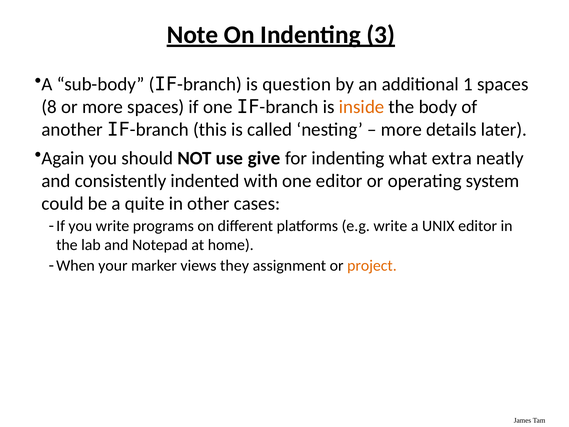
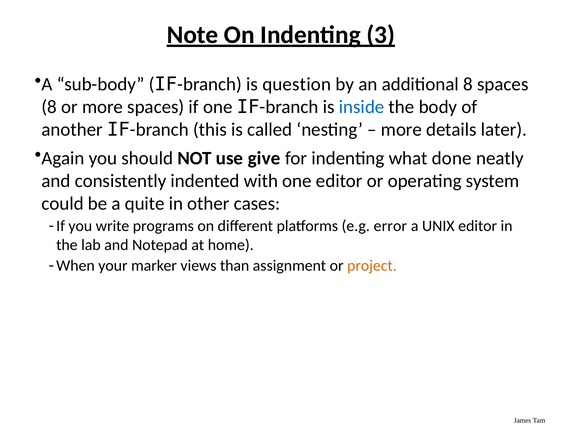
additional 1: 1 -> 8
inside colour: orange -> blue
extra: extra -> done
e.g write: write -> error
they: they -> than
